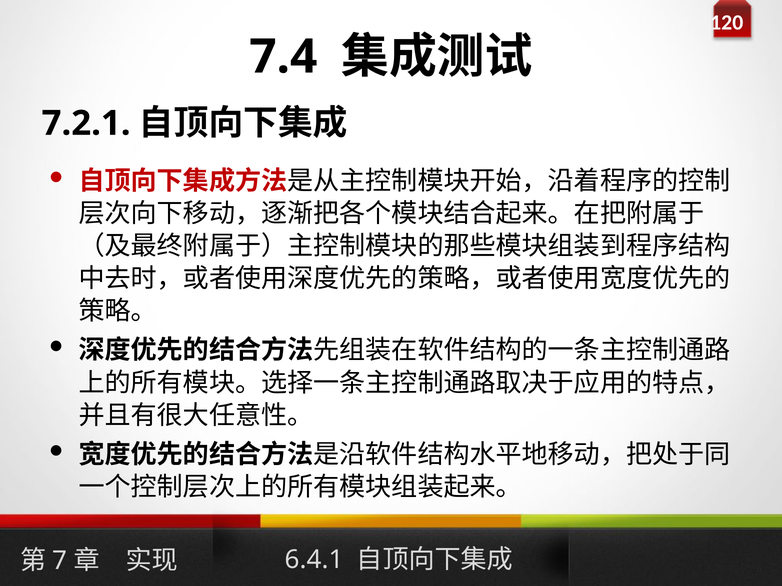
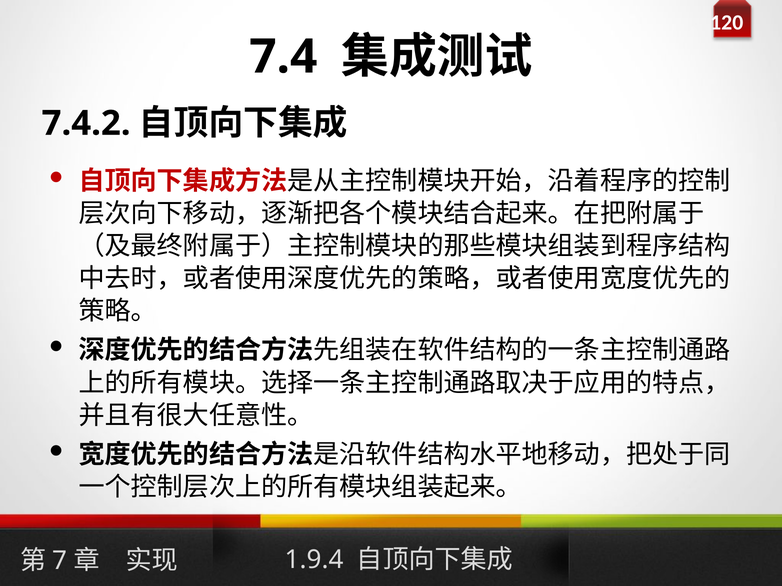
7.2.1: 7.2.1 -> 7.4.2
6.4.1: 6.4.1 -> 1.9.4
